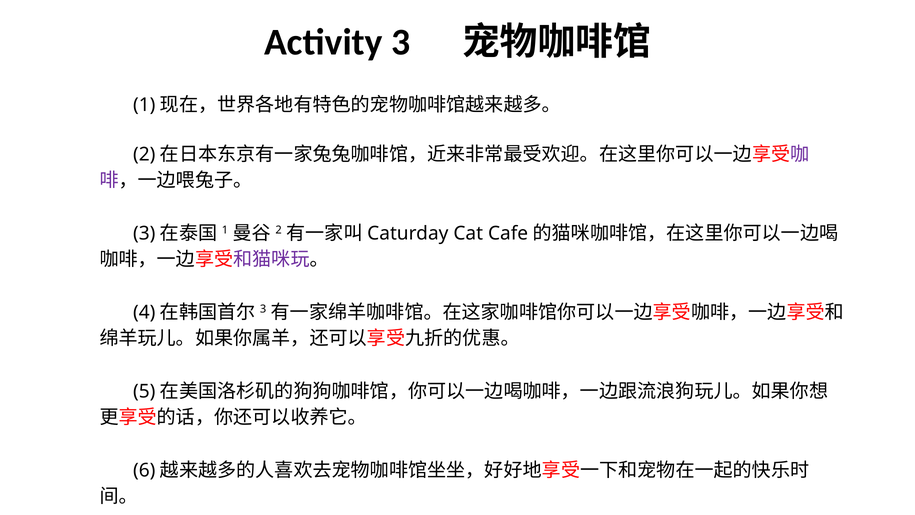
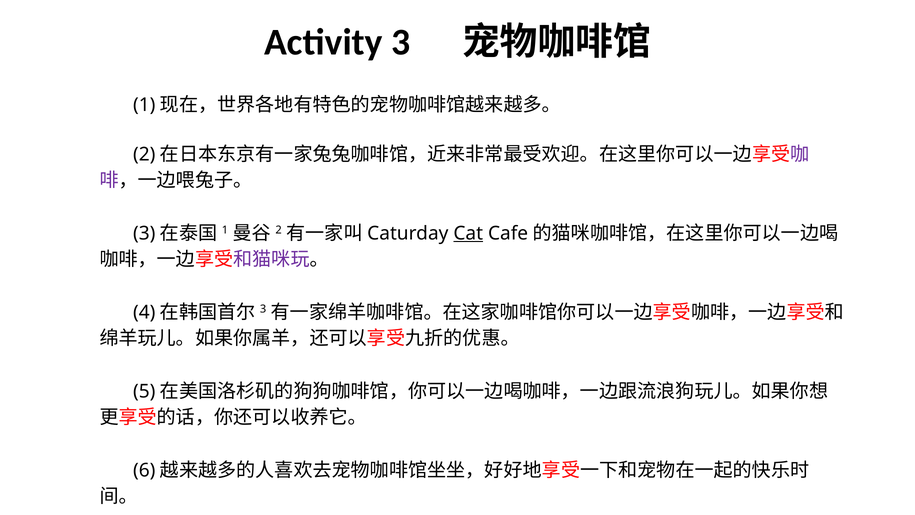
Cat underline: none -> present
